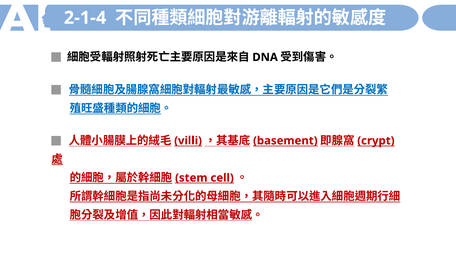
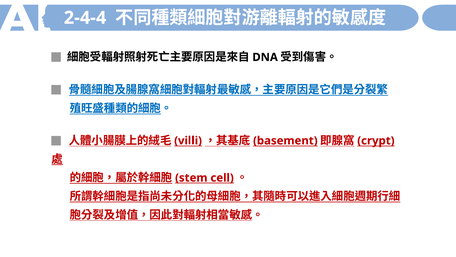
2-1-4: 2-1-4 -> 2-4-4
